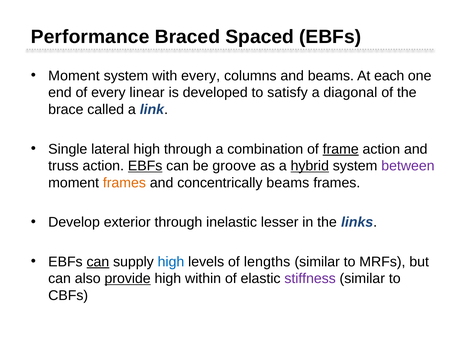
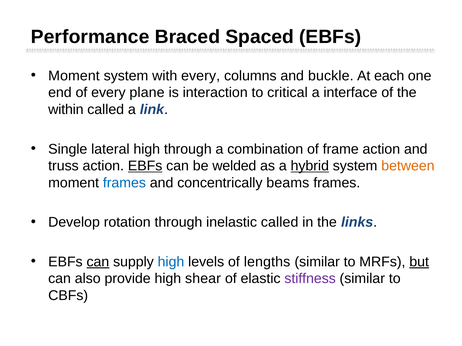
and beams: beams -> buckle
linear: linear -> plane
developed: developed -> interaction
satisfy: satisfy -> critical
diagonal: diagonal -> interface
brace: brace -> within
frame underline: present -> none
groove: groove -> welded
between colour: purple -> orange
frames at (124, 183) colour: orange -> blue
exterior: exterior -> rotation
inelastic lesser: lesser -> called
but underline: none -> present
provide underline: present -> none
within: within -> shear
